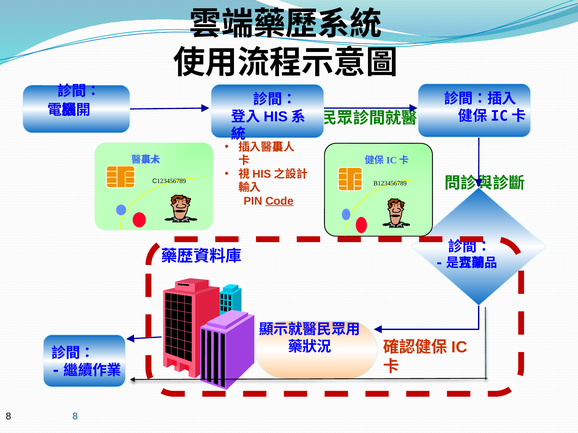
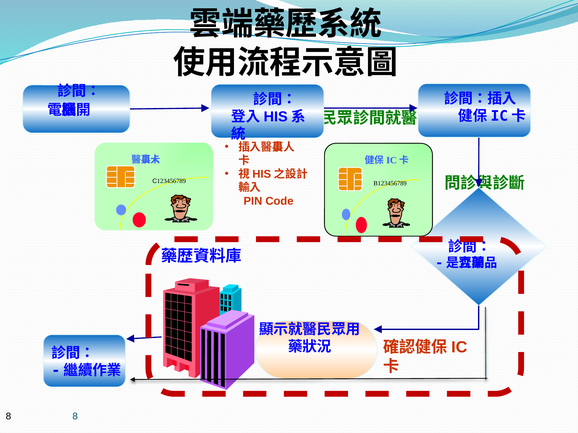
Code underline: present -> none
